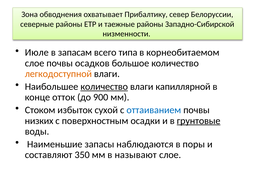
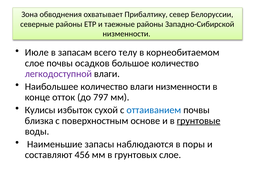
типа: типа -> телу
легкодоступной colour: orange -> purple
количество at (104, 87) underline: present -> none
влаги капиллярной: капиллярной -> низменности
900: 900 -> 797
Стоком: Стоком -> Кулисы
низких: низких -> близка
осадки: осадки -> основе
350: 350 -> 456
называют: называют -> грунтовых
